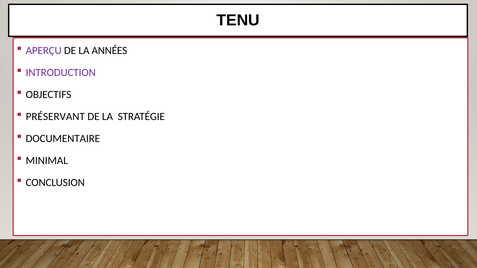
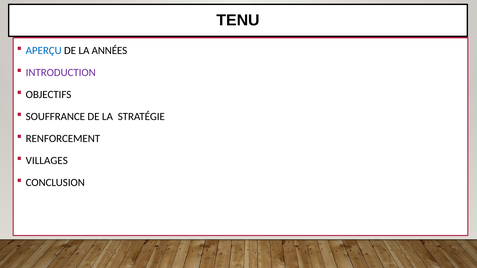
APERÇU colour: purple -> blue
PRÉSERVANT: PRÉSERVANT -> SOUFFRANCE
DOCUMENTAIRE: DOCUMENTAIRE -> RENFORCEMENT
MINIMAL: MINIMAL -> VILLAGES
